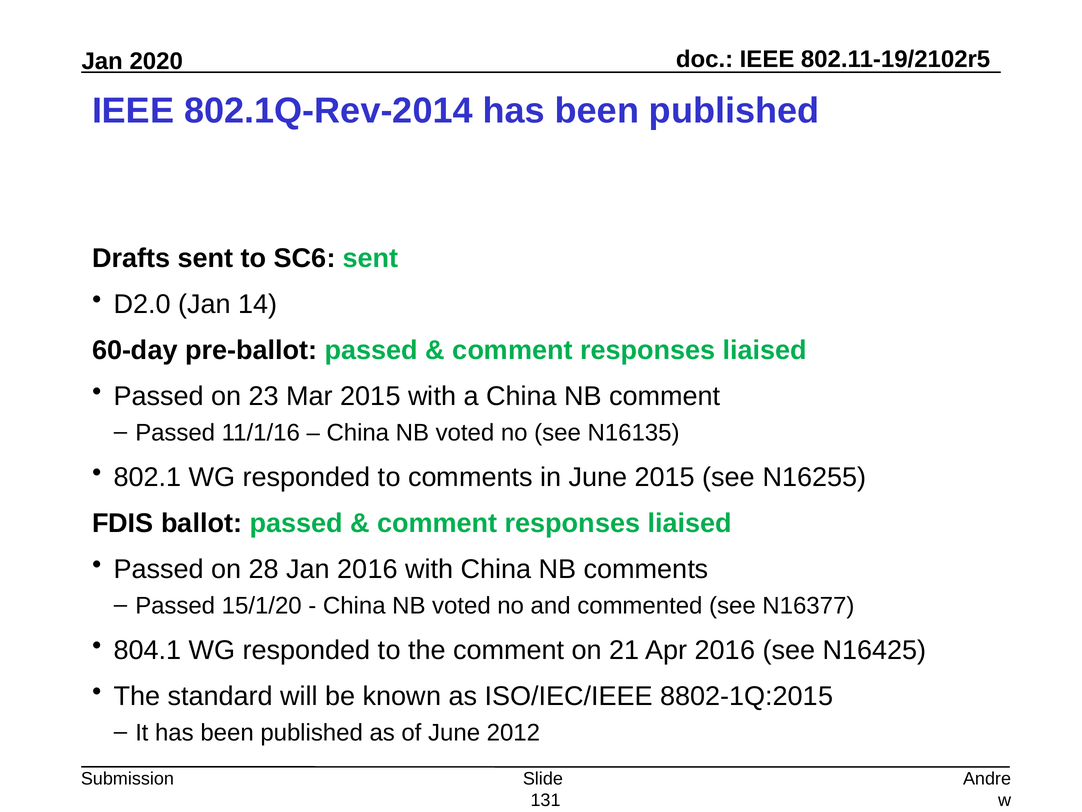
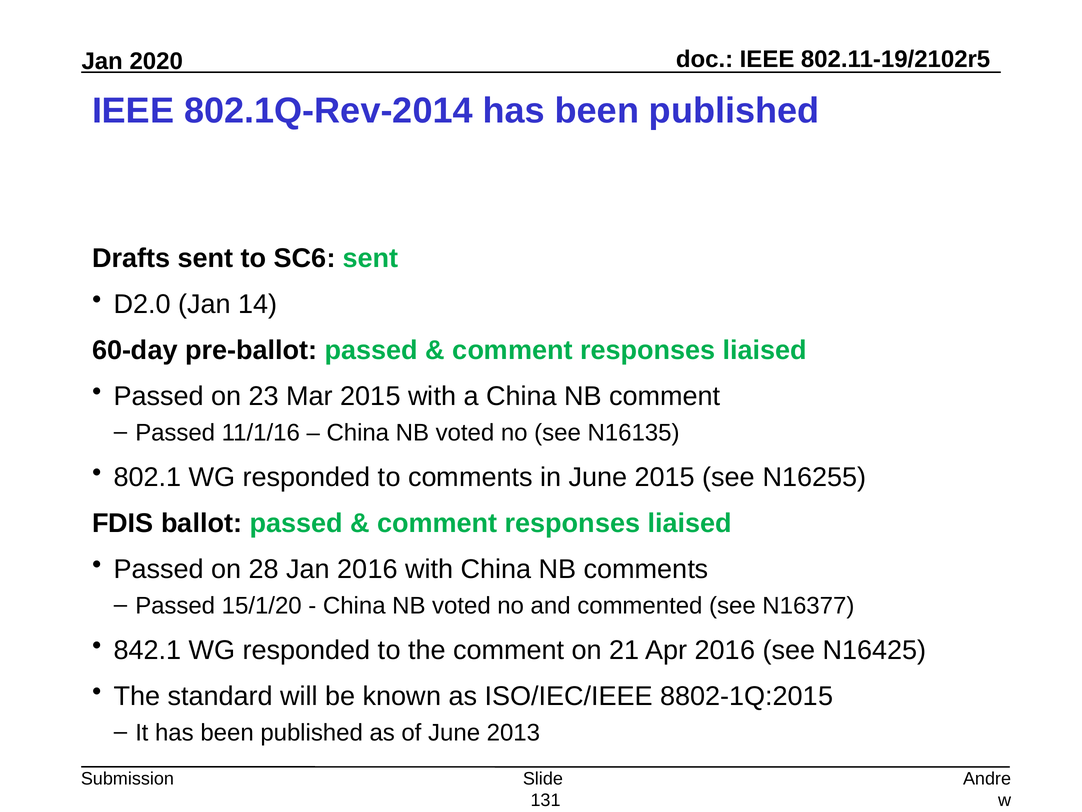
804.1: 804.1 -> 842.1
2012: 2012 -> 2013
